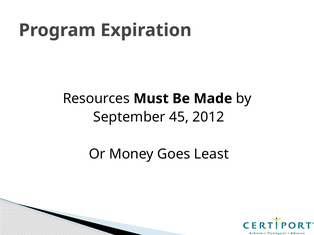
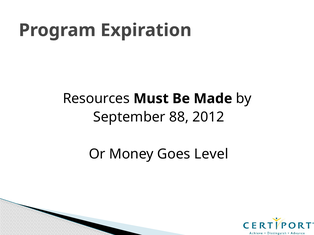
45: 45 -> 88
Least: Least -> Level
